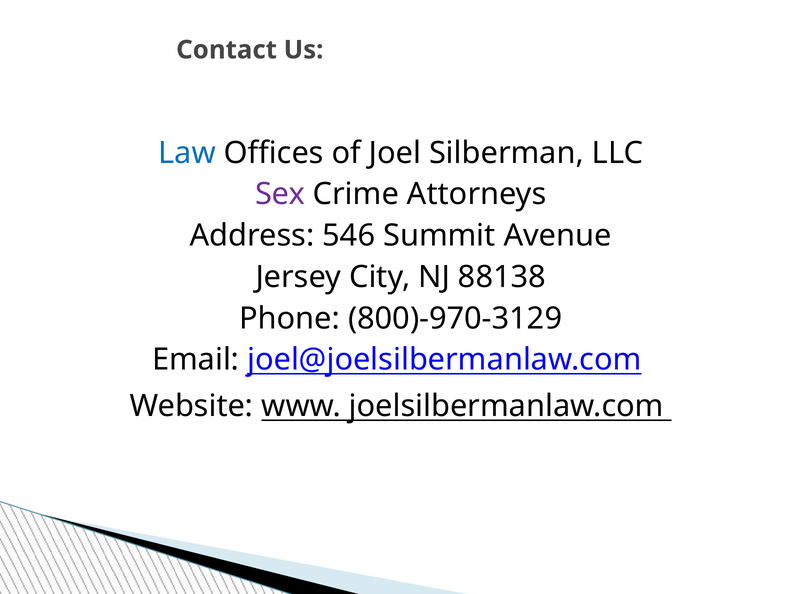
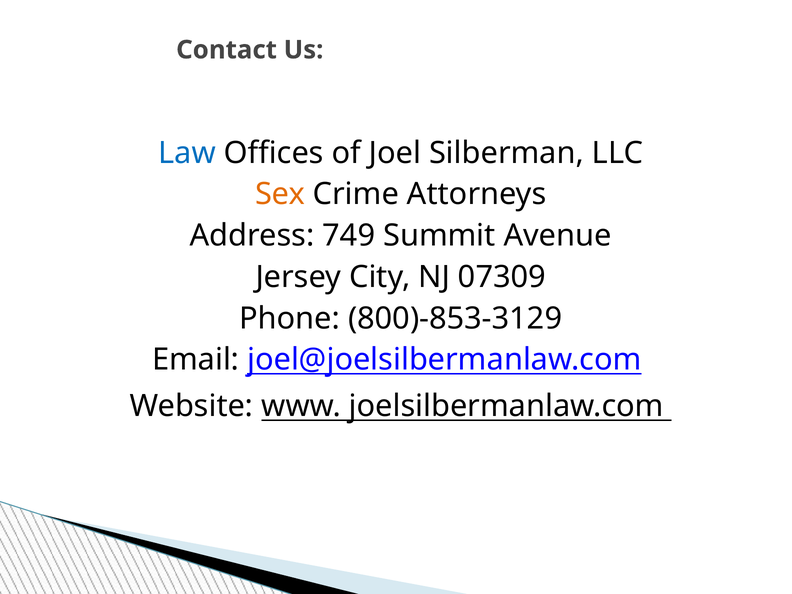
Sex colour: purple -> orange
546: 546 -> 749
88138: 88138 -> 07309
800)-970-3129: 800)-970-3129 -> 800)-853-3129
